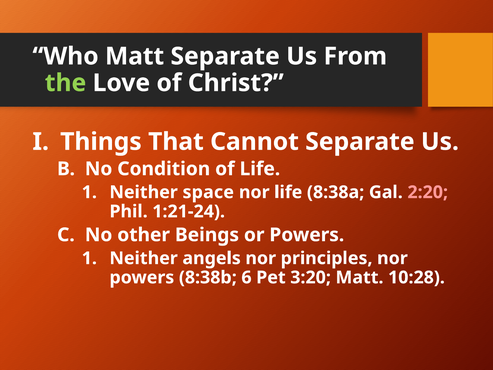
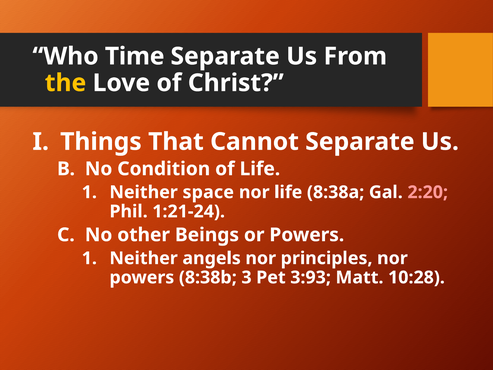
Who Matt: Matt -> Time
the colour: light green -> yellow
6: 6 -> 3
3:20: 3:20 -> 3:93
